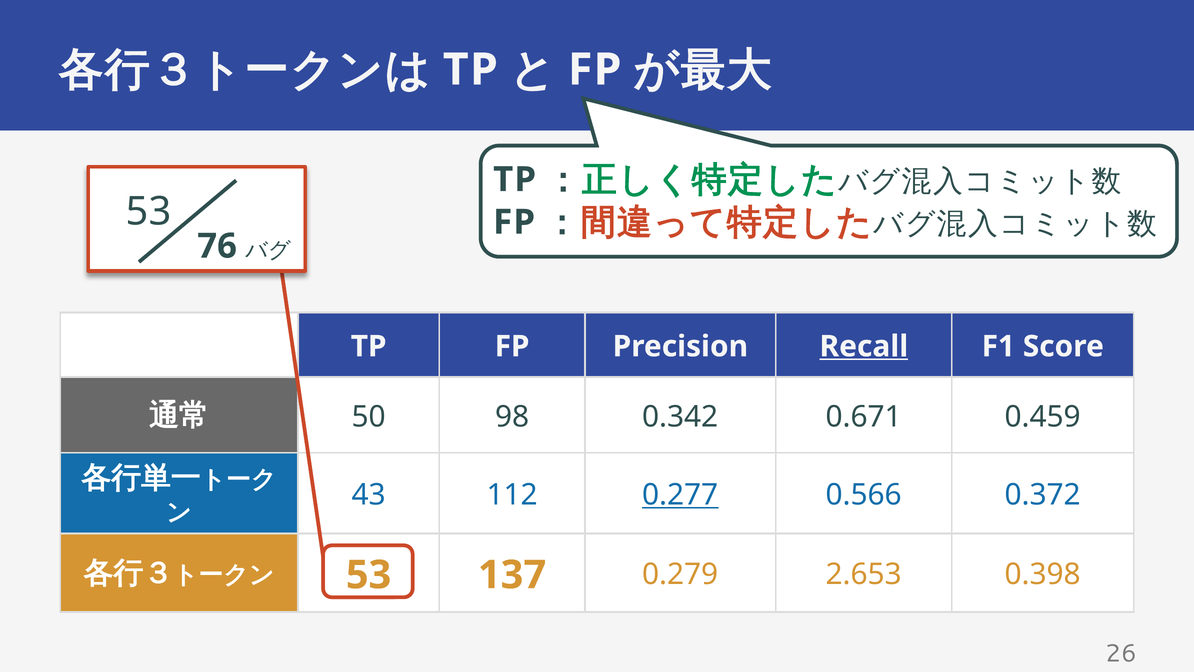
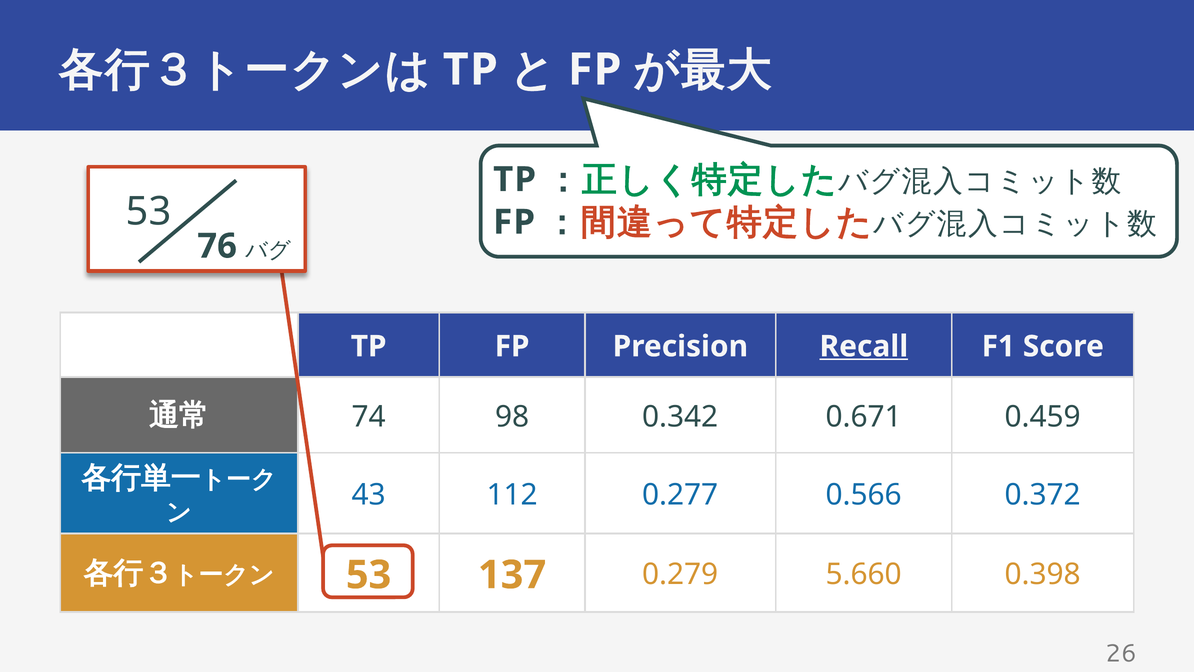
50: 50 -> 74
0.277 underline: present -> none
2.653: 2.653 -> 5.660
